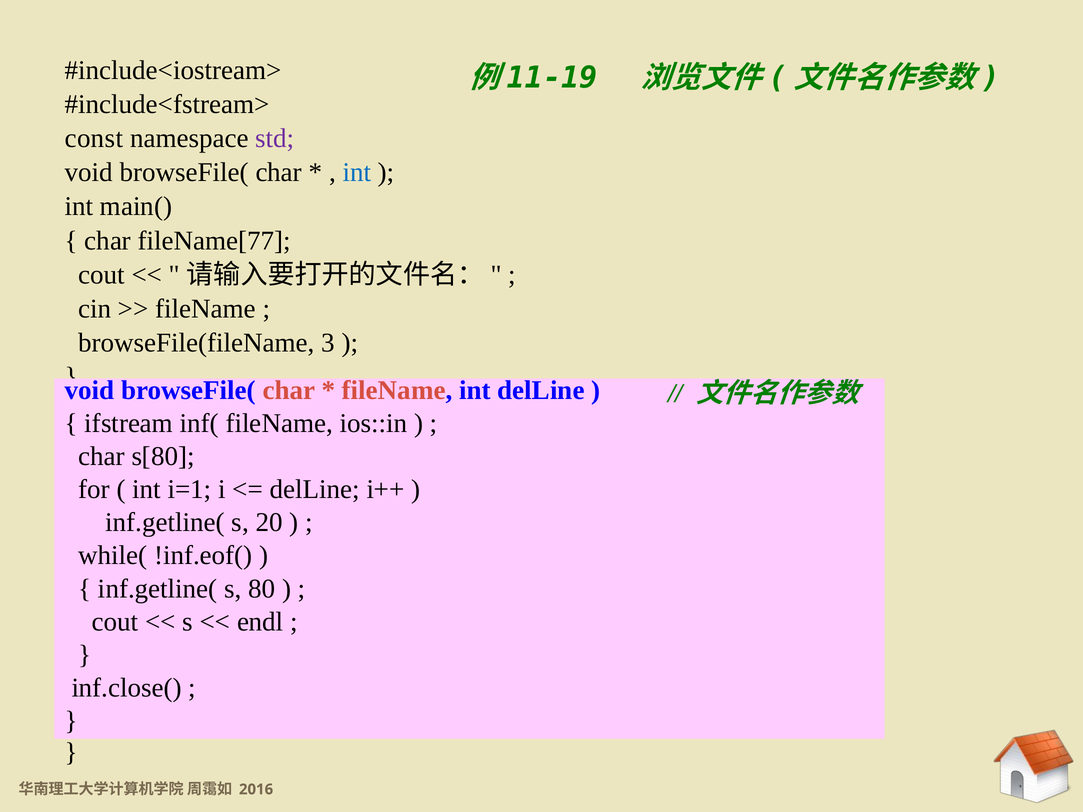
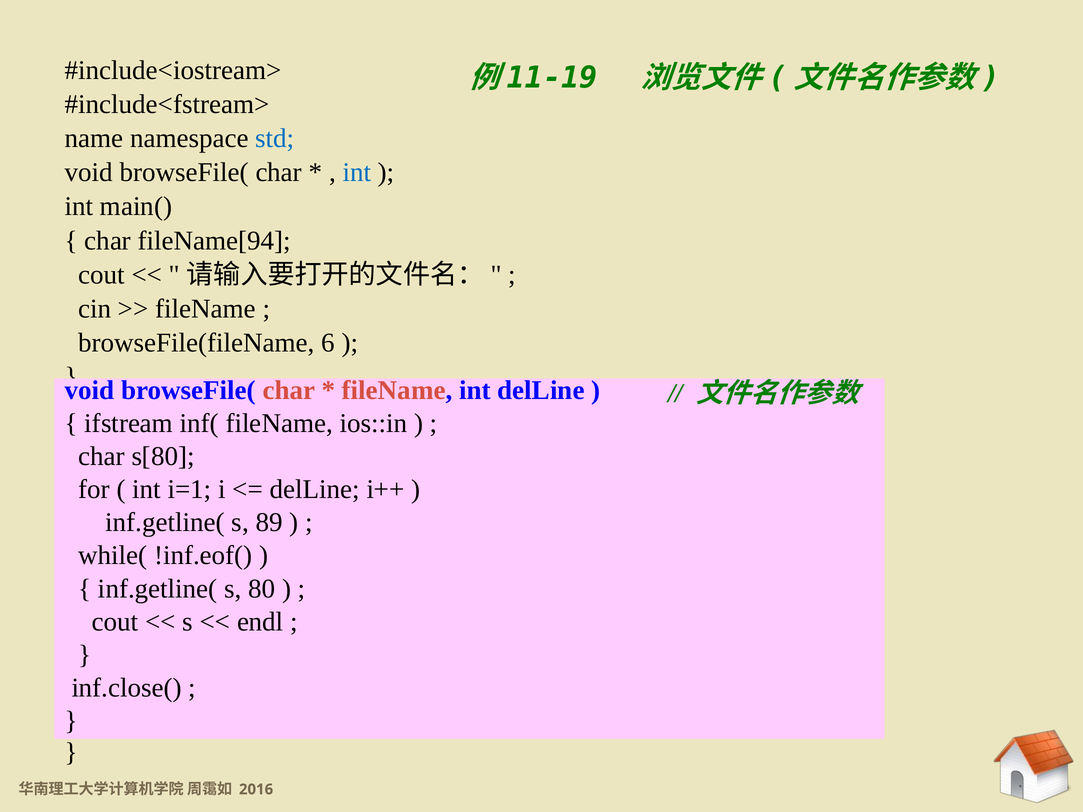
const: const -> name
std colour: purple -> blue
fileName[77: fileName[77 -> fileName[94
3: 3 -> 6
20: 20 -> 89
